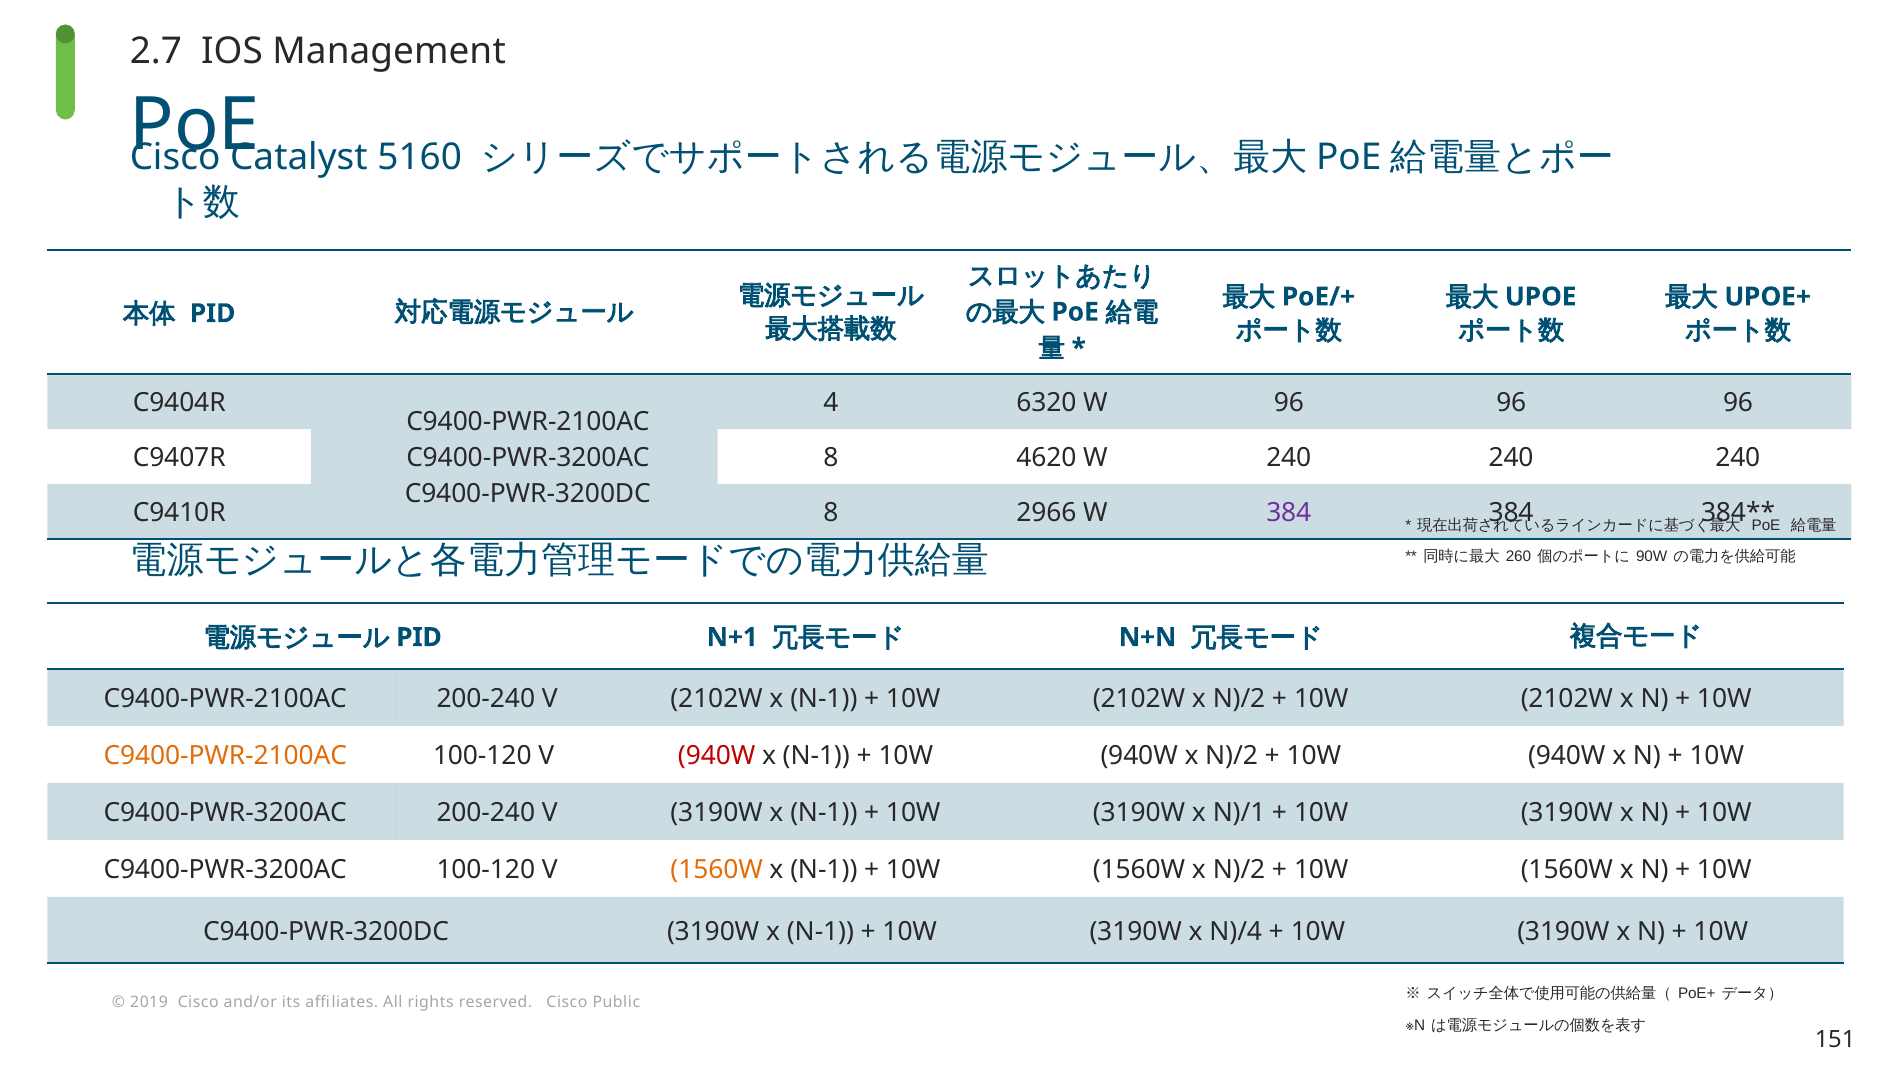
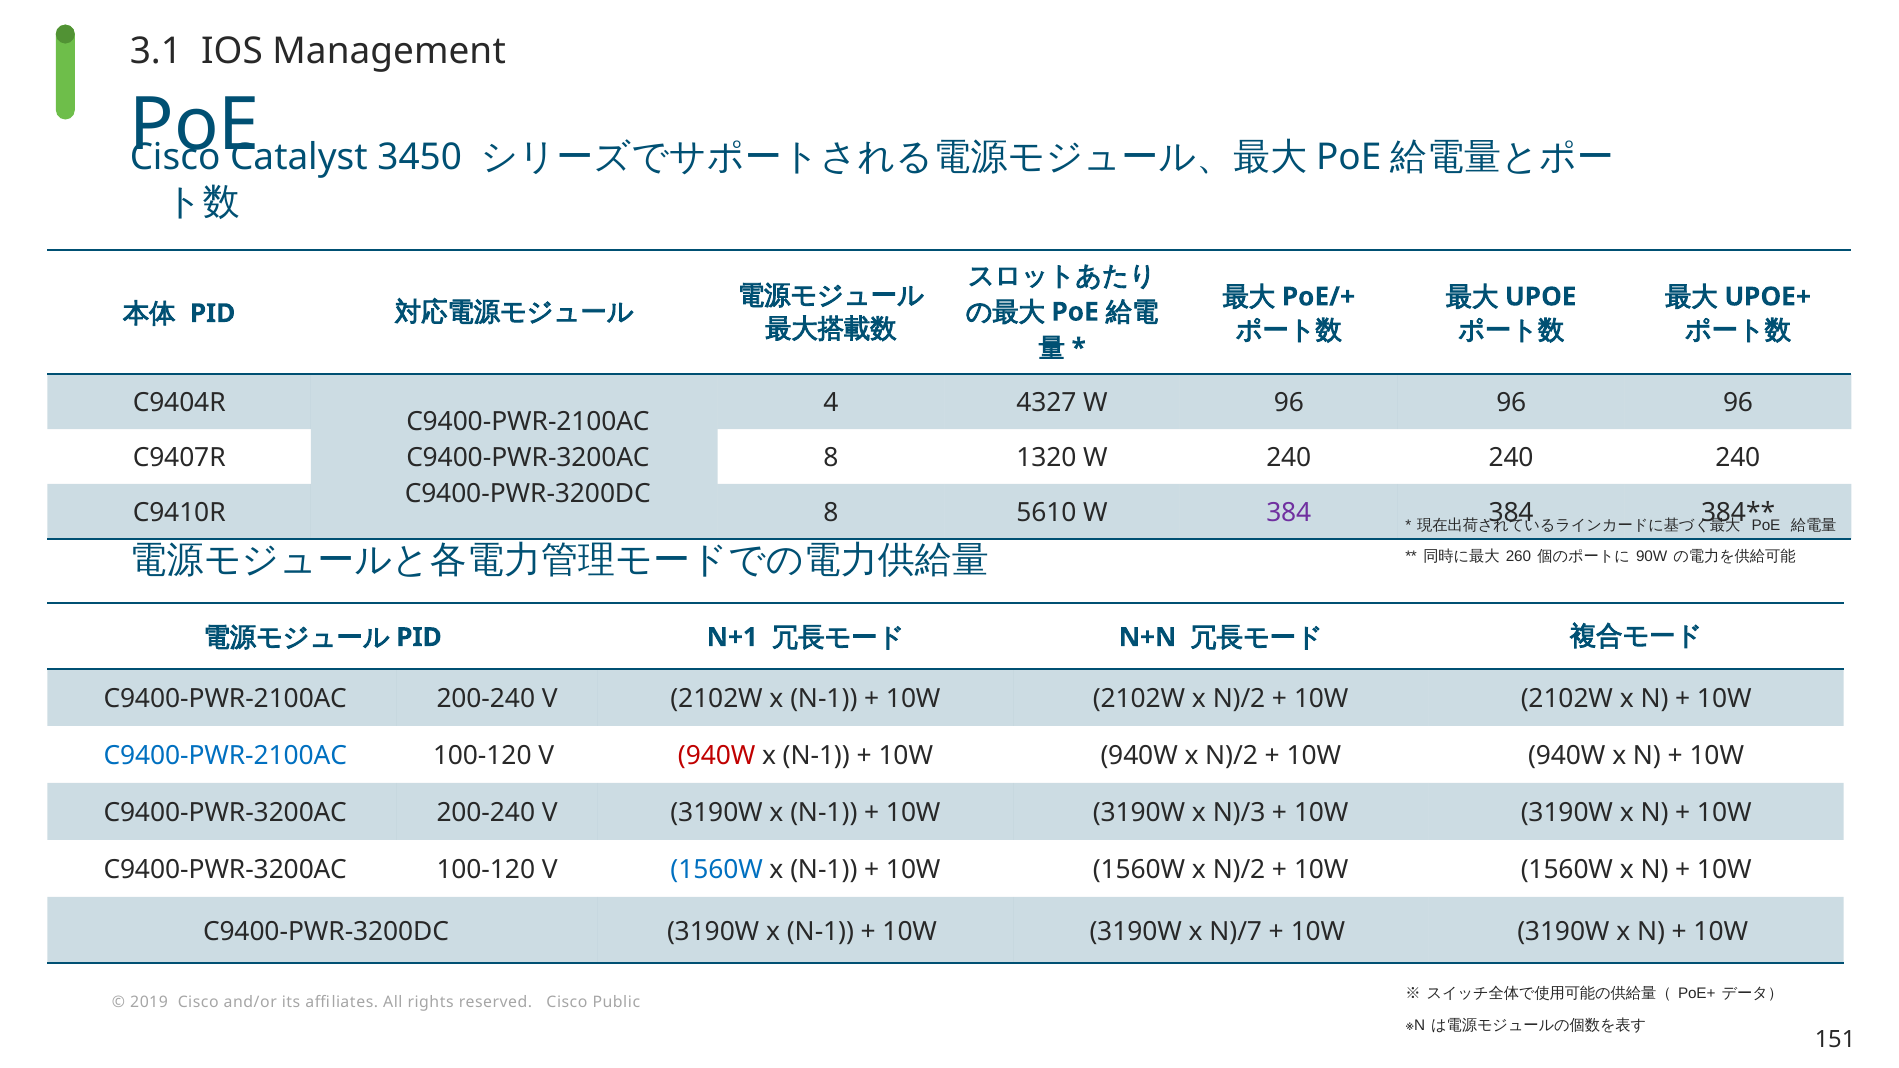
2.7: 2.7 -> 3.1
5160: 5160 -> 3450
6320: 6320 -> 4327
4620: 4620 -> 1320
2966: 2966 -> 5610
C9400-PWR-2100AC at (225, 756) colour: orange -> blue
N)/1: N)/1 -> N)/3
1560W at (717, 870) colour: orange -> blue
N)/4: N)/4 -> N)/7
